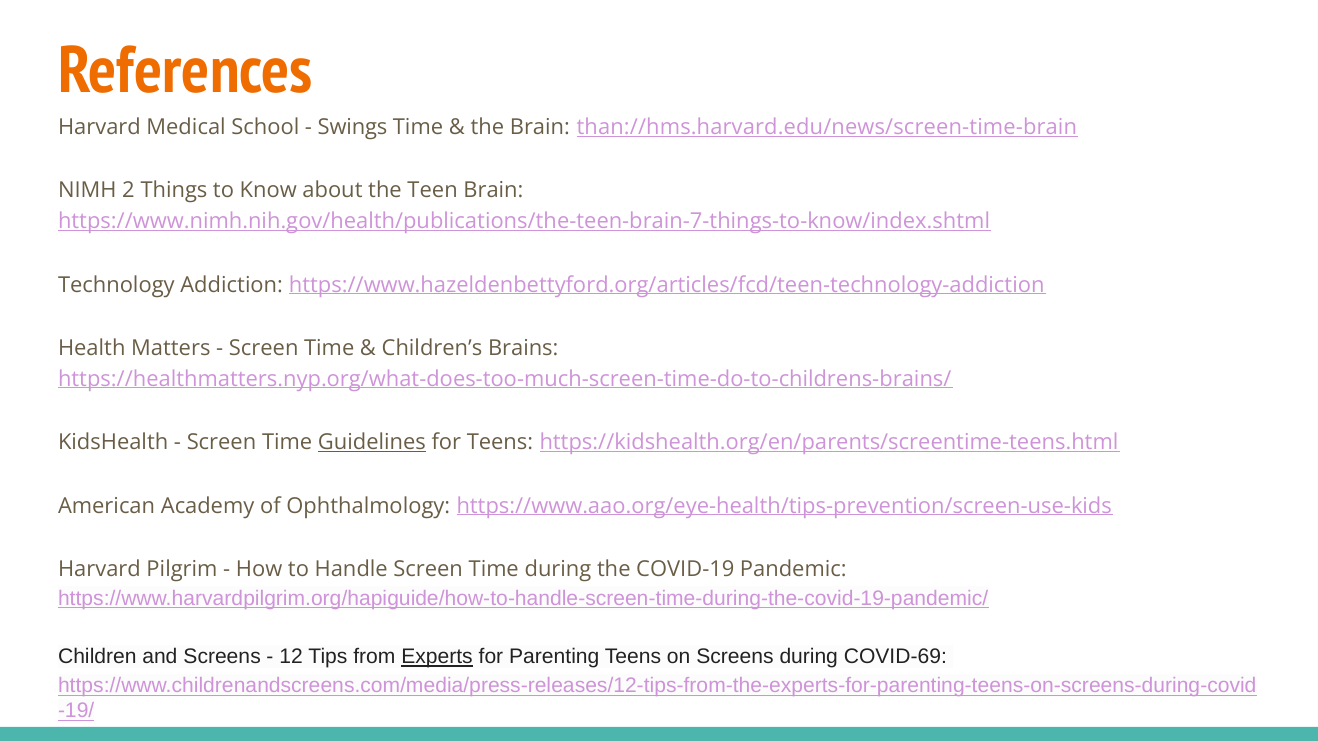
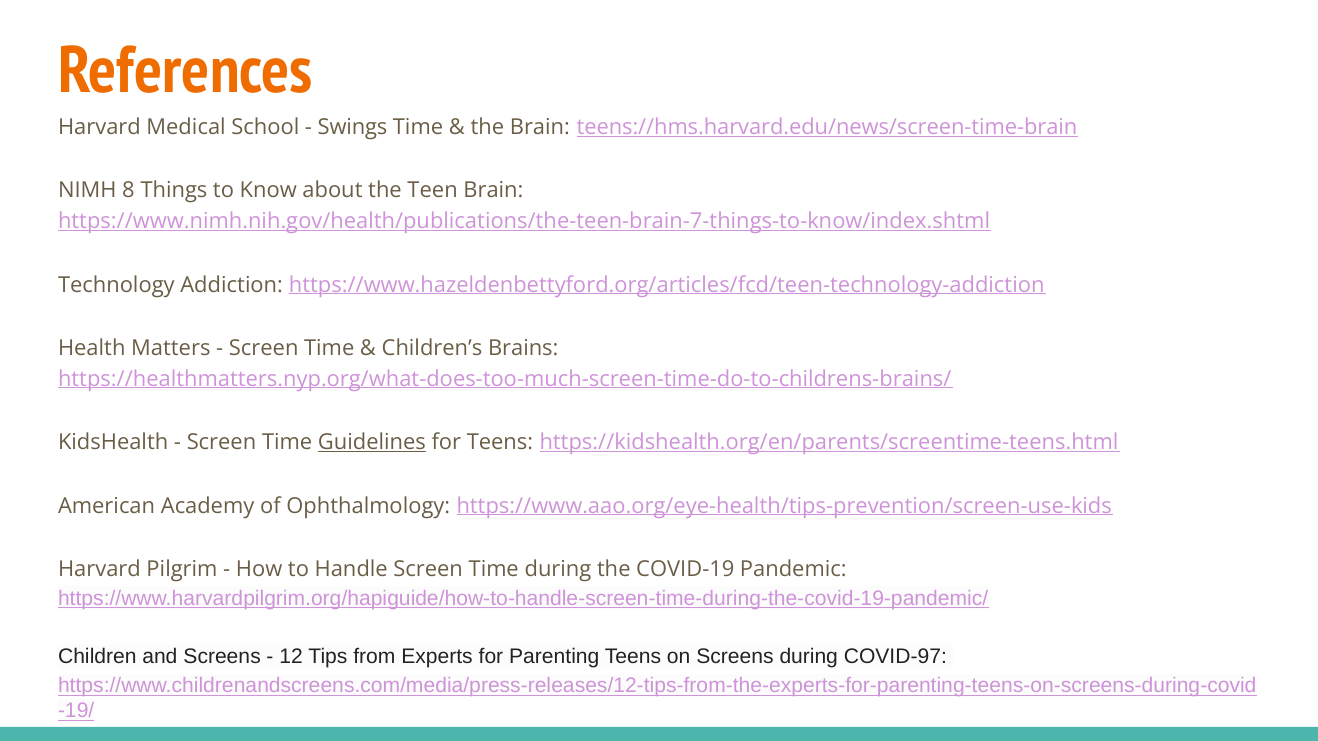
than://hms.harvard.edu/news/screen-time-brain: than://hms.harvard.edu/news/screen-time-brain -> teens://hms.harvard.edu/news/screen-time-brain
2: 2 -> 8
Experts underline: present -> none
COVID-69: COVID-69 -> COVID-97
